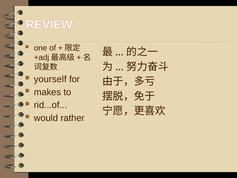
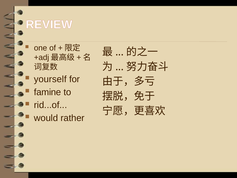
makes: makes -> famine
